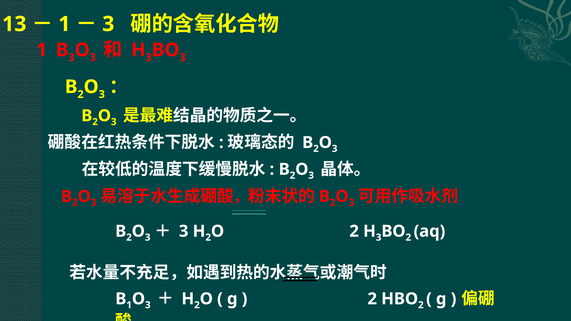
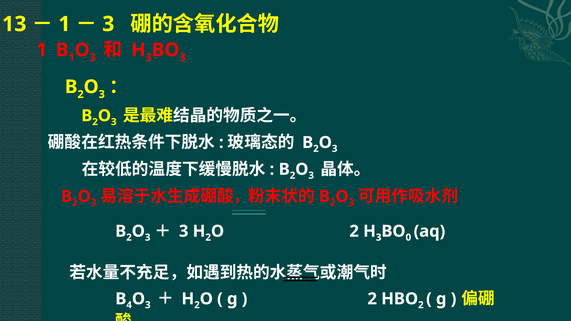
3 at (72, 58): 3 -> 1
2 at (408, 238): 2 -> 0
1 at (129, 305): 1 -> 4
